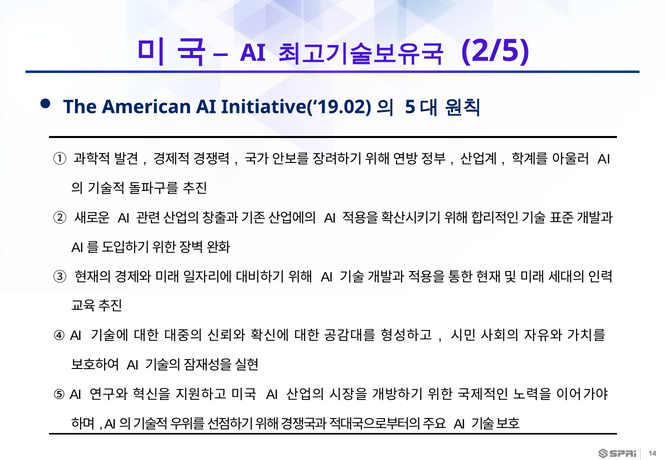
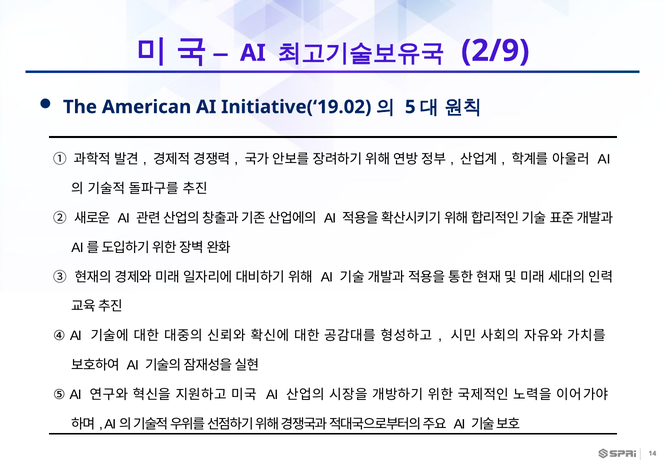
2/5: 2/5 -> 2/9
